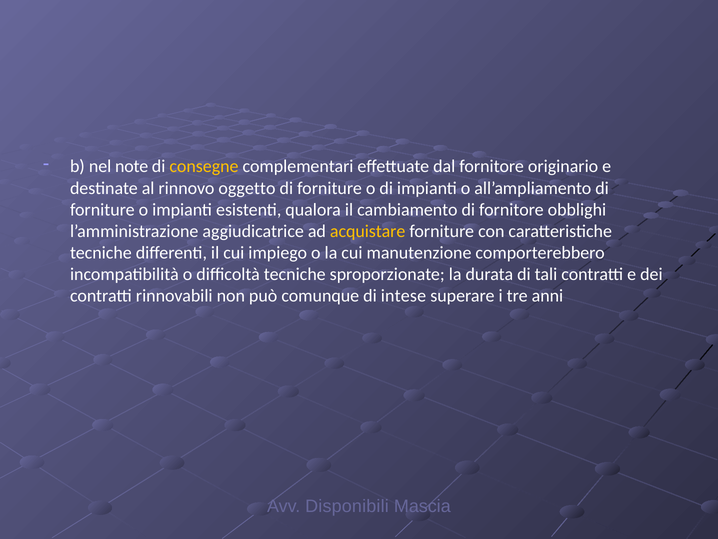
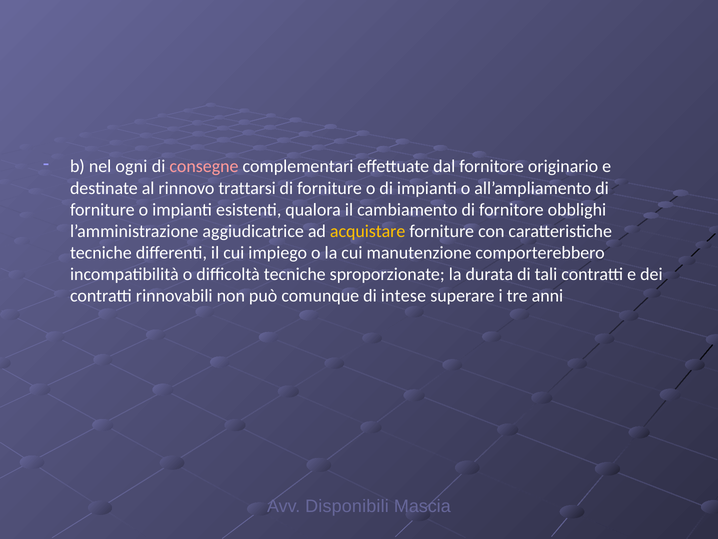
note: note -> ogni
consegne colour: yellow -> pink
oggetto: oggetto -> trattarsi
